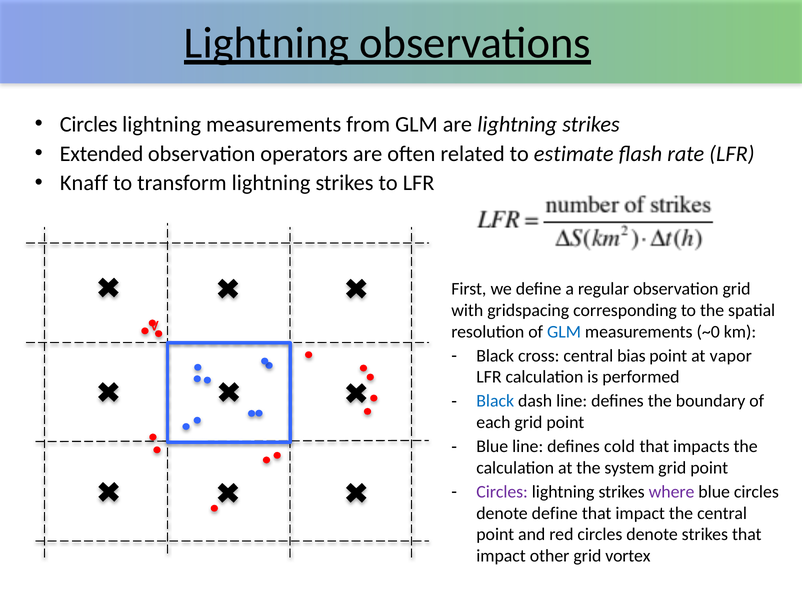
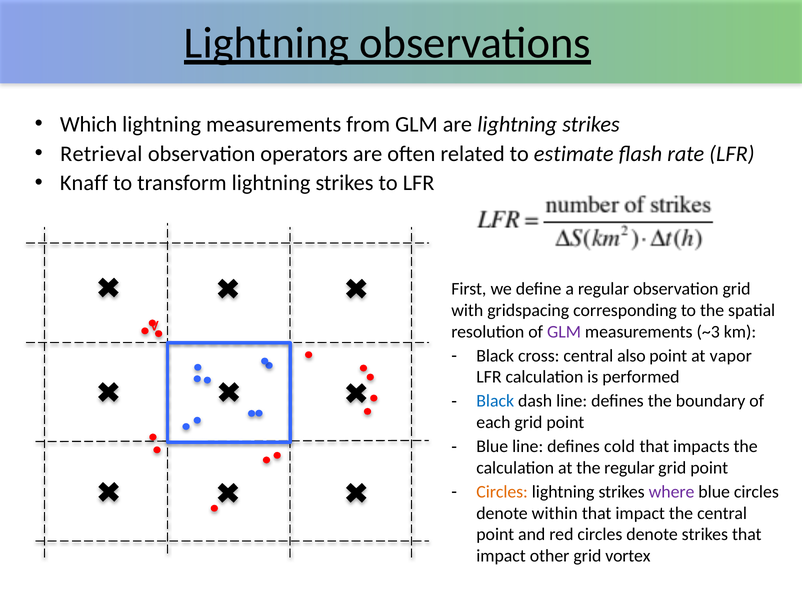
Circles at (89, 124): Circles -> Which
Extended: Extended -> Retrieval
GLM at (564, 332) colour: blue -> purple
~0: ~0 -> ~3
bias: bias -> also
the system: system -> regular
Circles at (502, 492) colour: purple -> orange
denote define: define -> within
